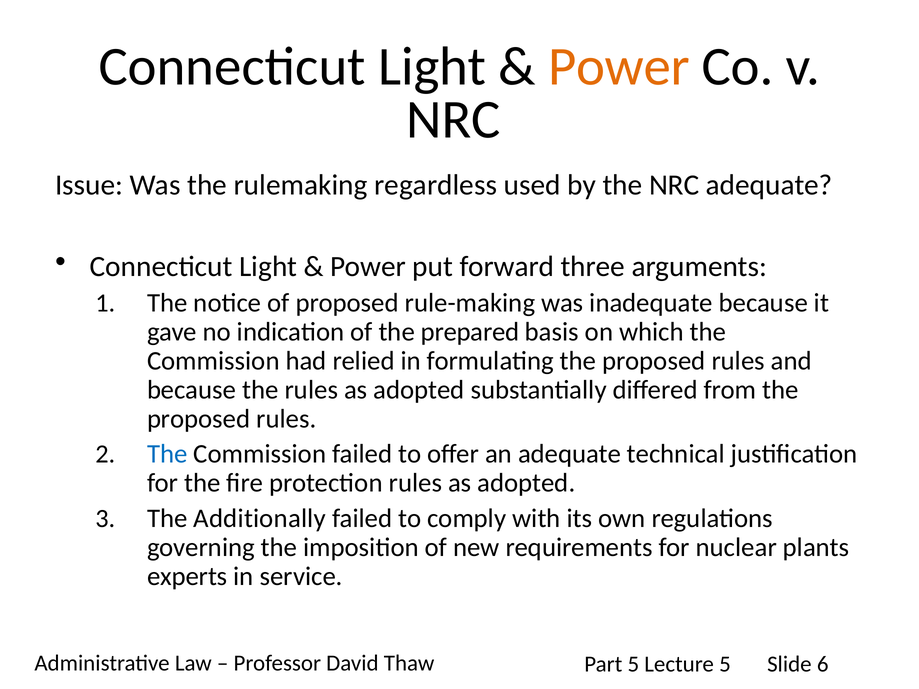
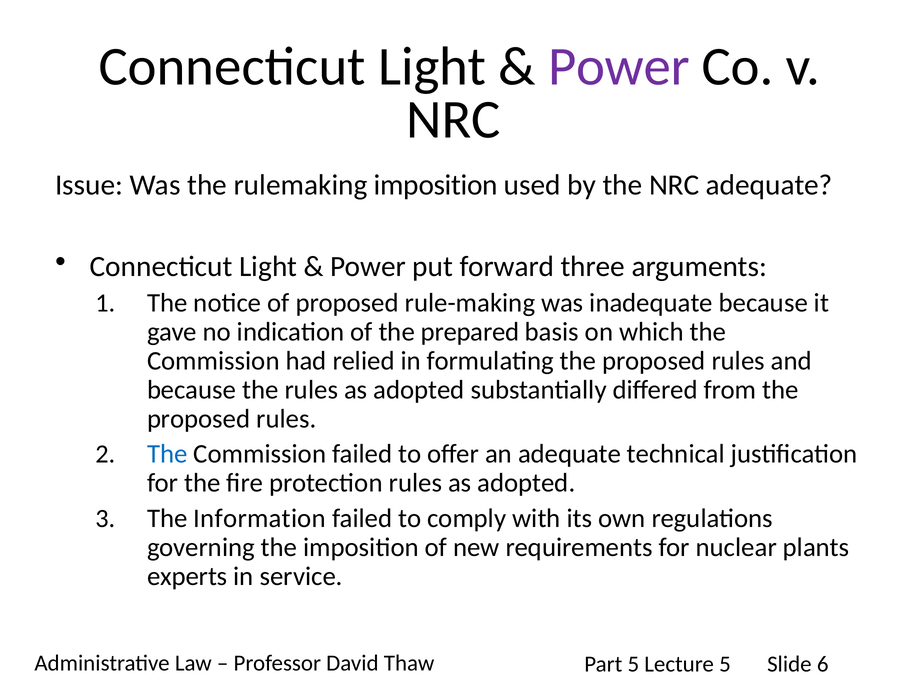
Power at (619, 67) colour: orange -> purple
rulemaking regardless: regardless -> imposition
Additionally: Additionally -> Information
